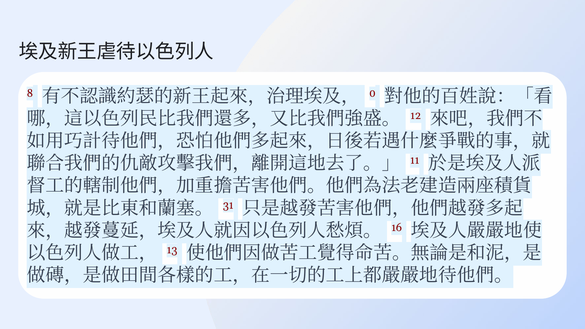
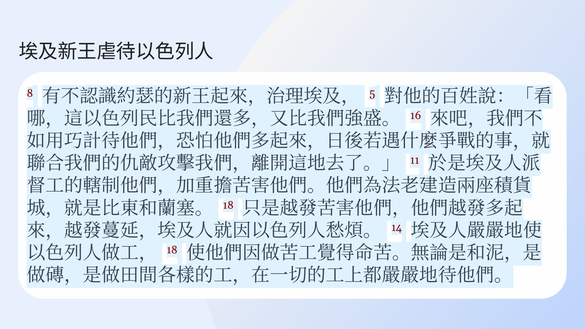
0: 0 -> 5
12: 12 -> 16
31 at (228, 205): 31 -> 18
16: 16 -> 14
13 at (172, 250): 13 -> 18
